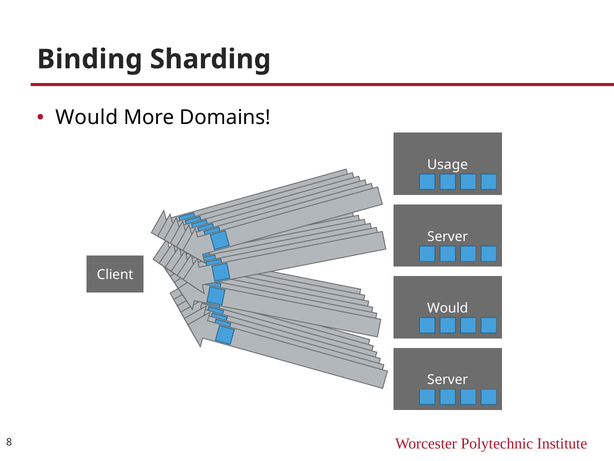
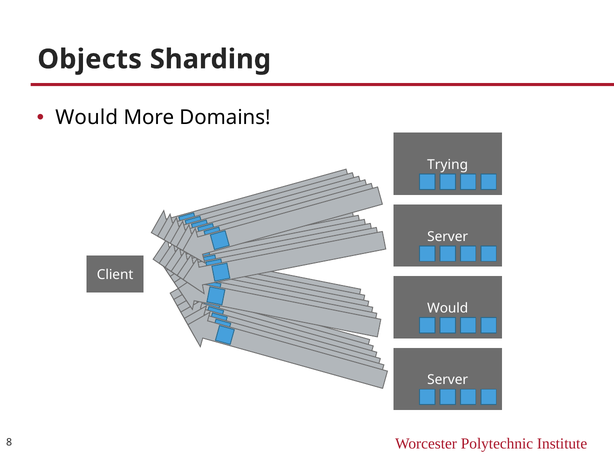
Binding: Binding -> Objects
Usage: Usage -> Trying
